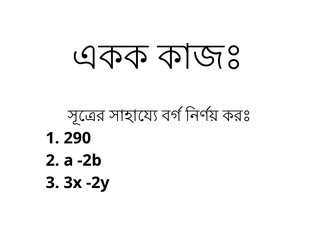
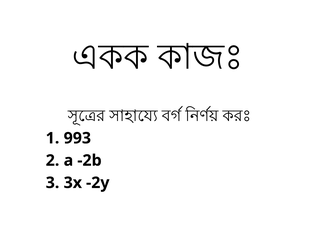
290: 290 -> 993
